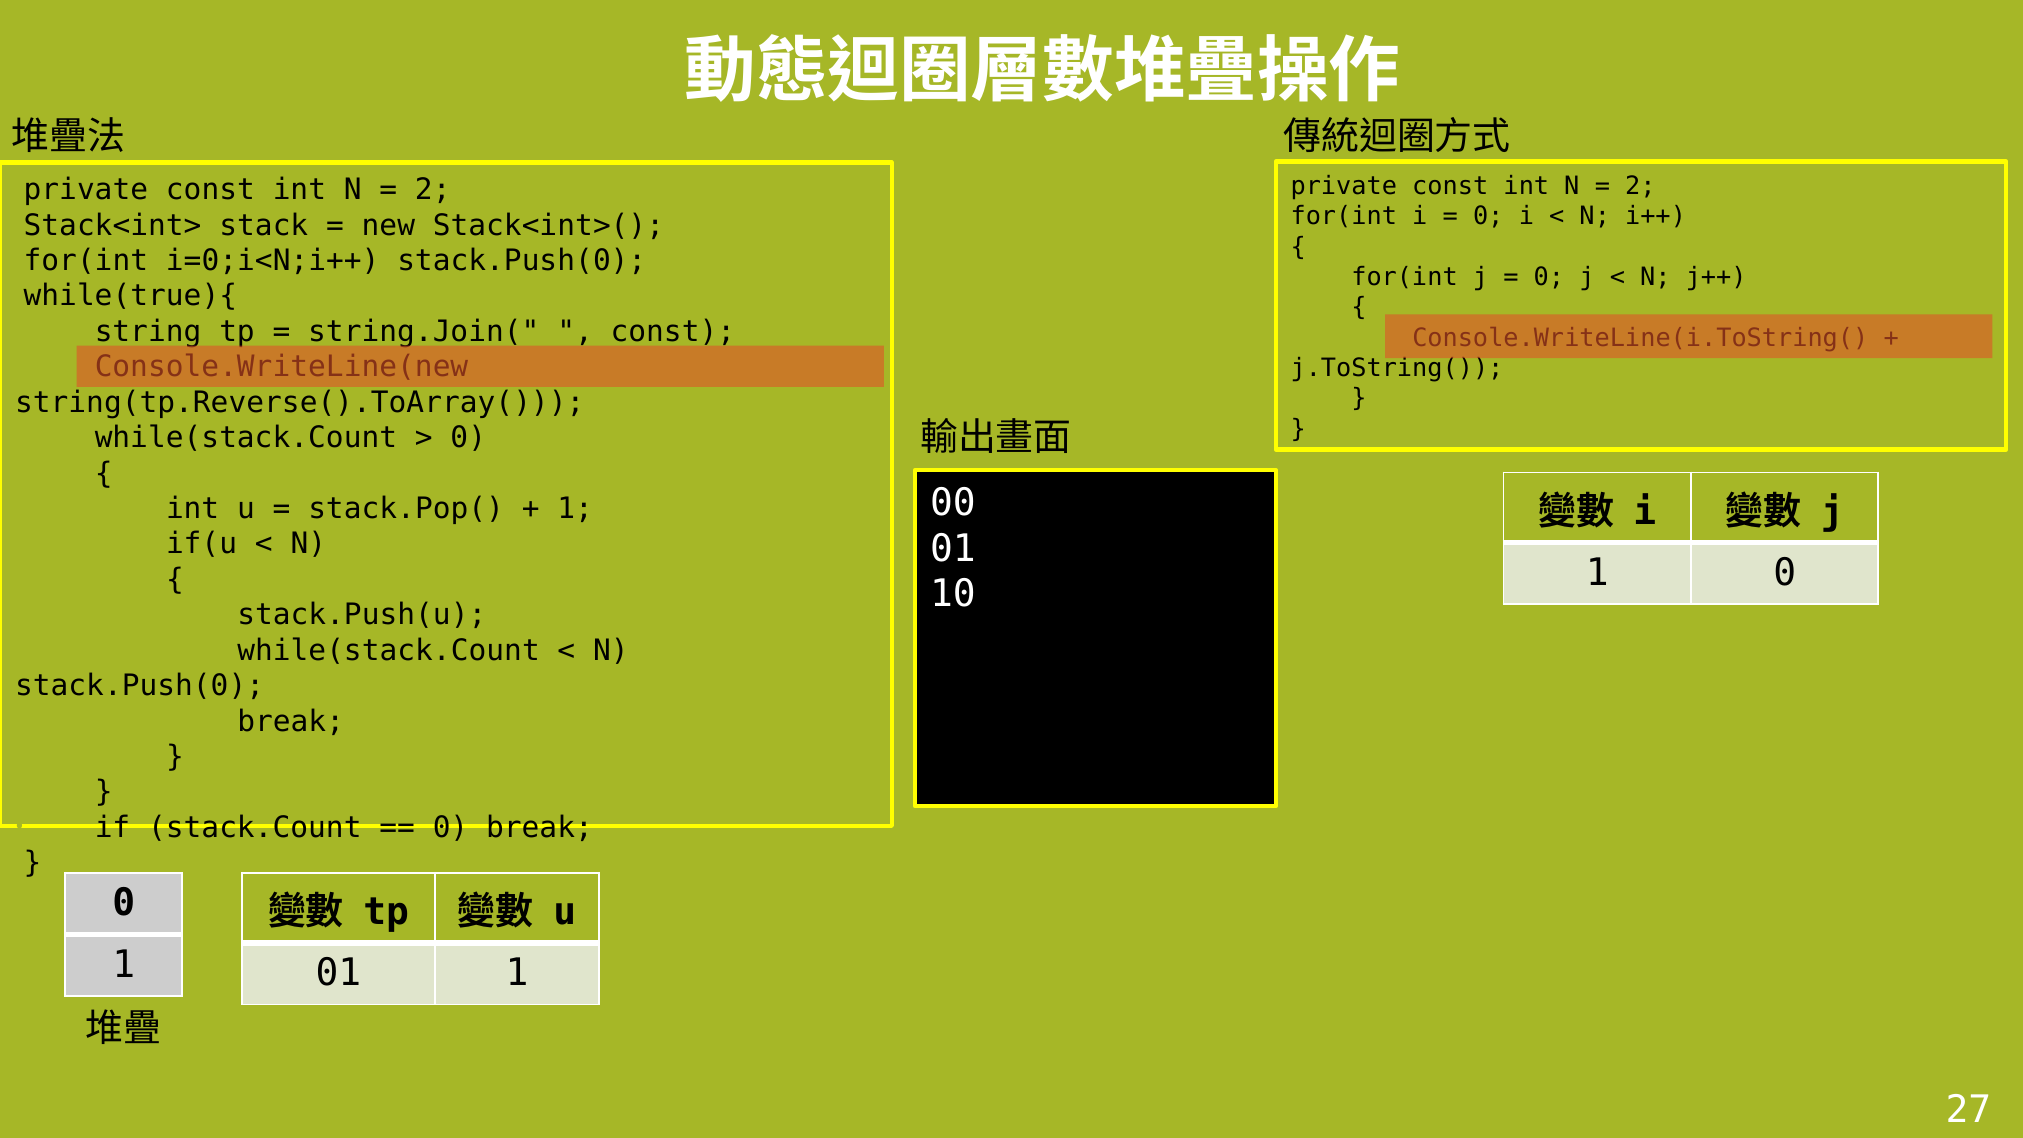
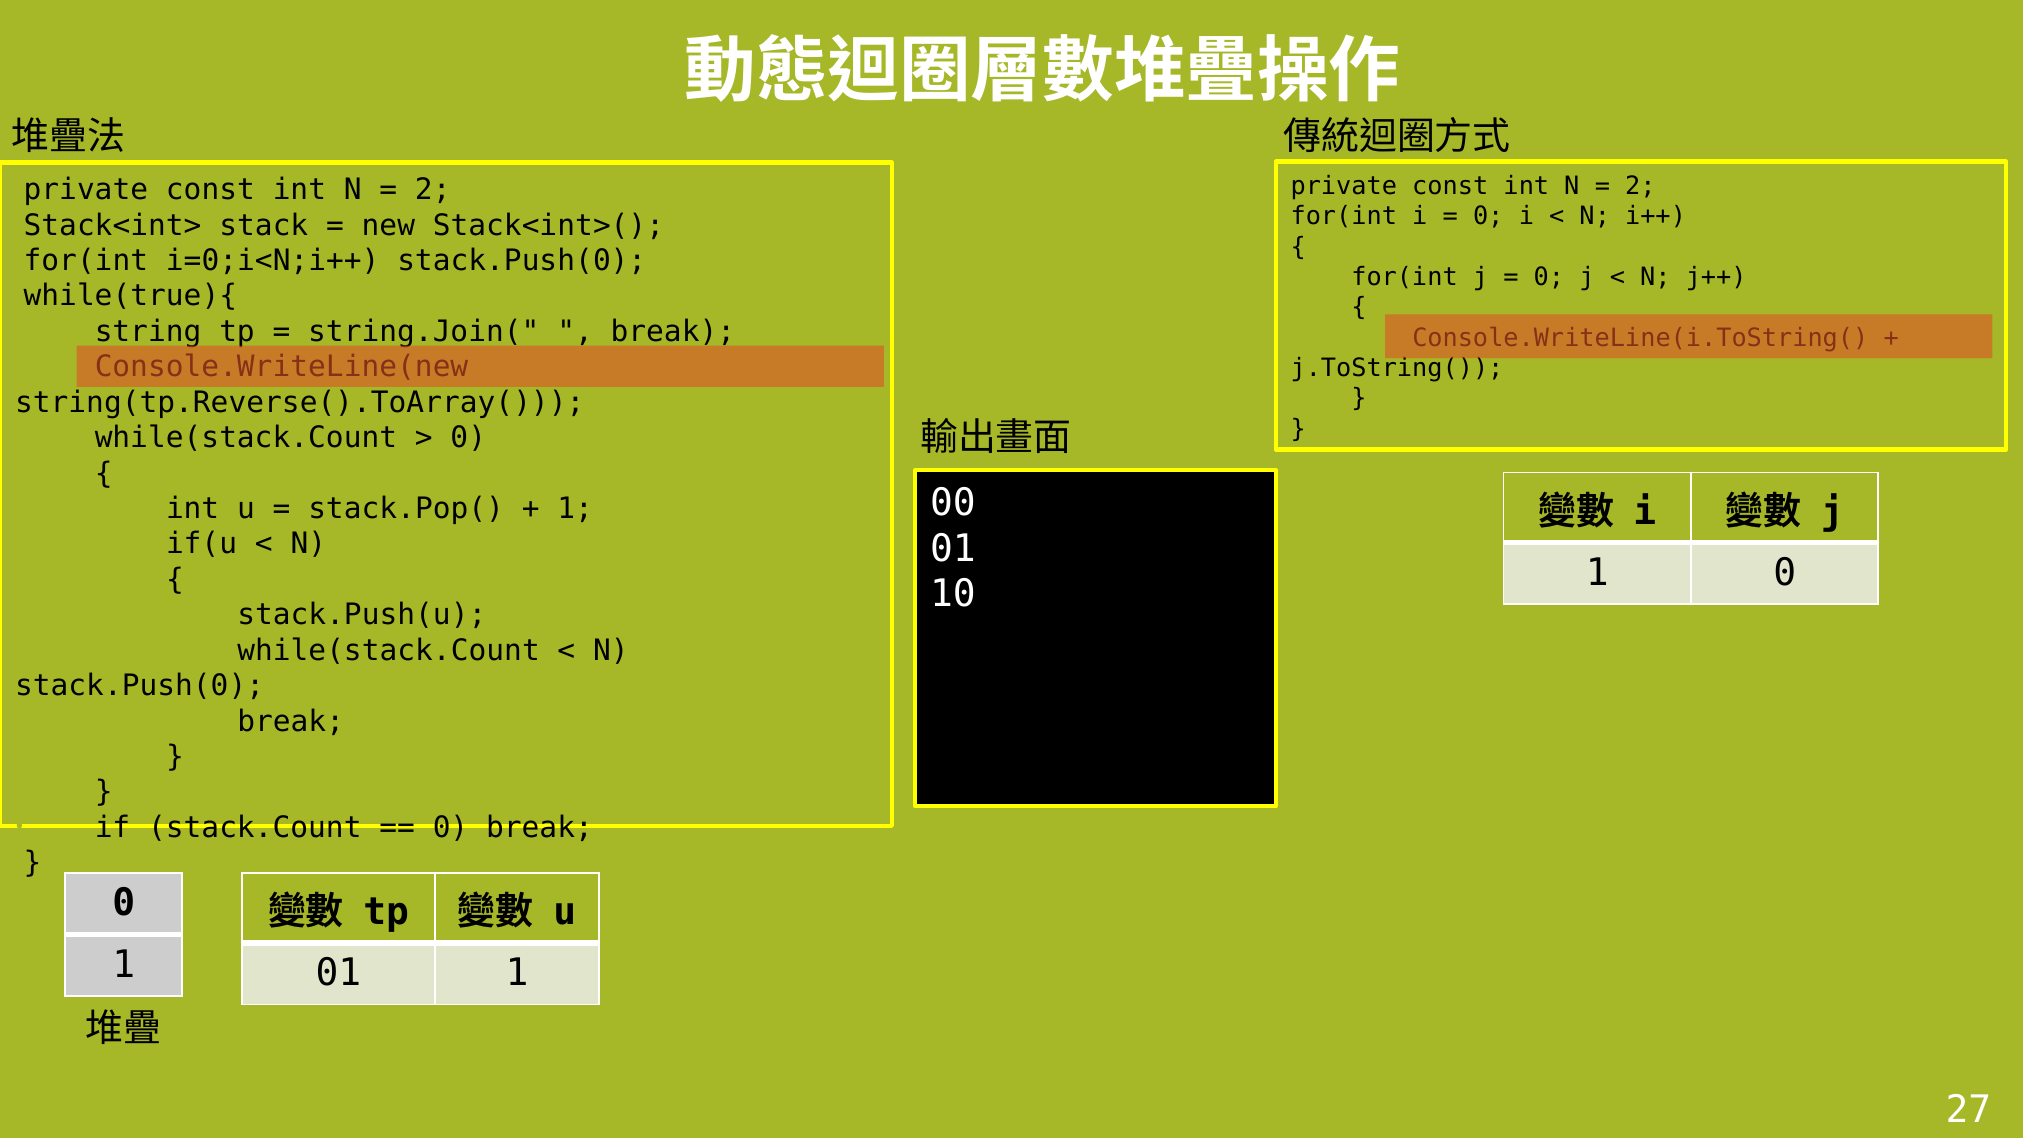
const at (673, 332): const -> break
